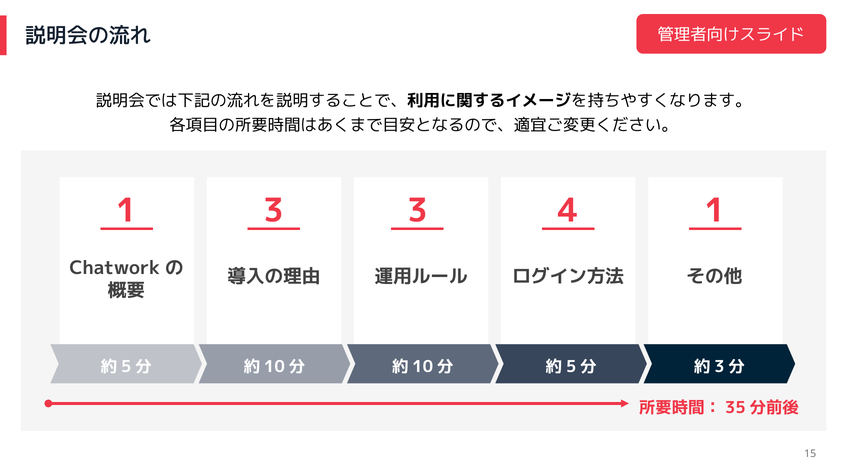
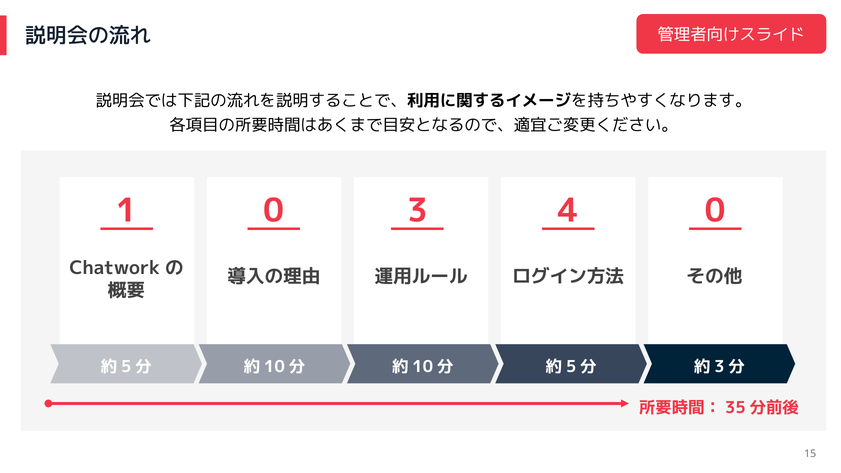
1 3: 3 -> 0
4 1: 1 -> 0
